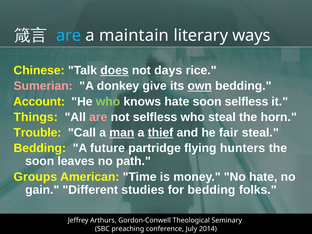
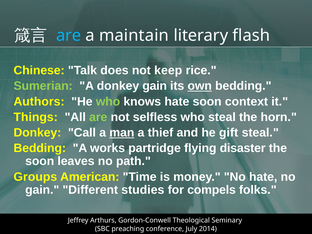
ways: ways -> flash
does underline: present -> none
days: days -> keep
Sumerian colour: pink -> light green
donkey give: give -> gain
Account: Account -> Authors
soon selfless: selfless -> context
are at (98, 117) colour: pink -> light green
Trouble at (37, 133): Trouble -> Donkey
thief underline: present -> none
fair: fair -> gift
future: future -> works
hunters: hunters -> disaster
for bedding: bedding -> compels
